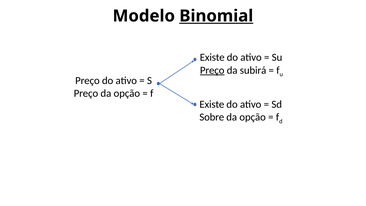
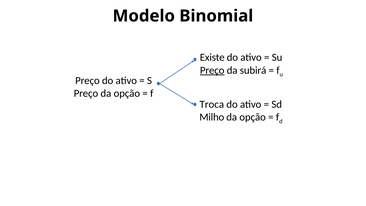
Binomial underline: present -> none
Existe at (212, 104): Existe -> Troca
Sobre: Sobre -> Milho
